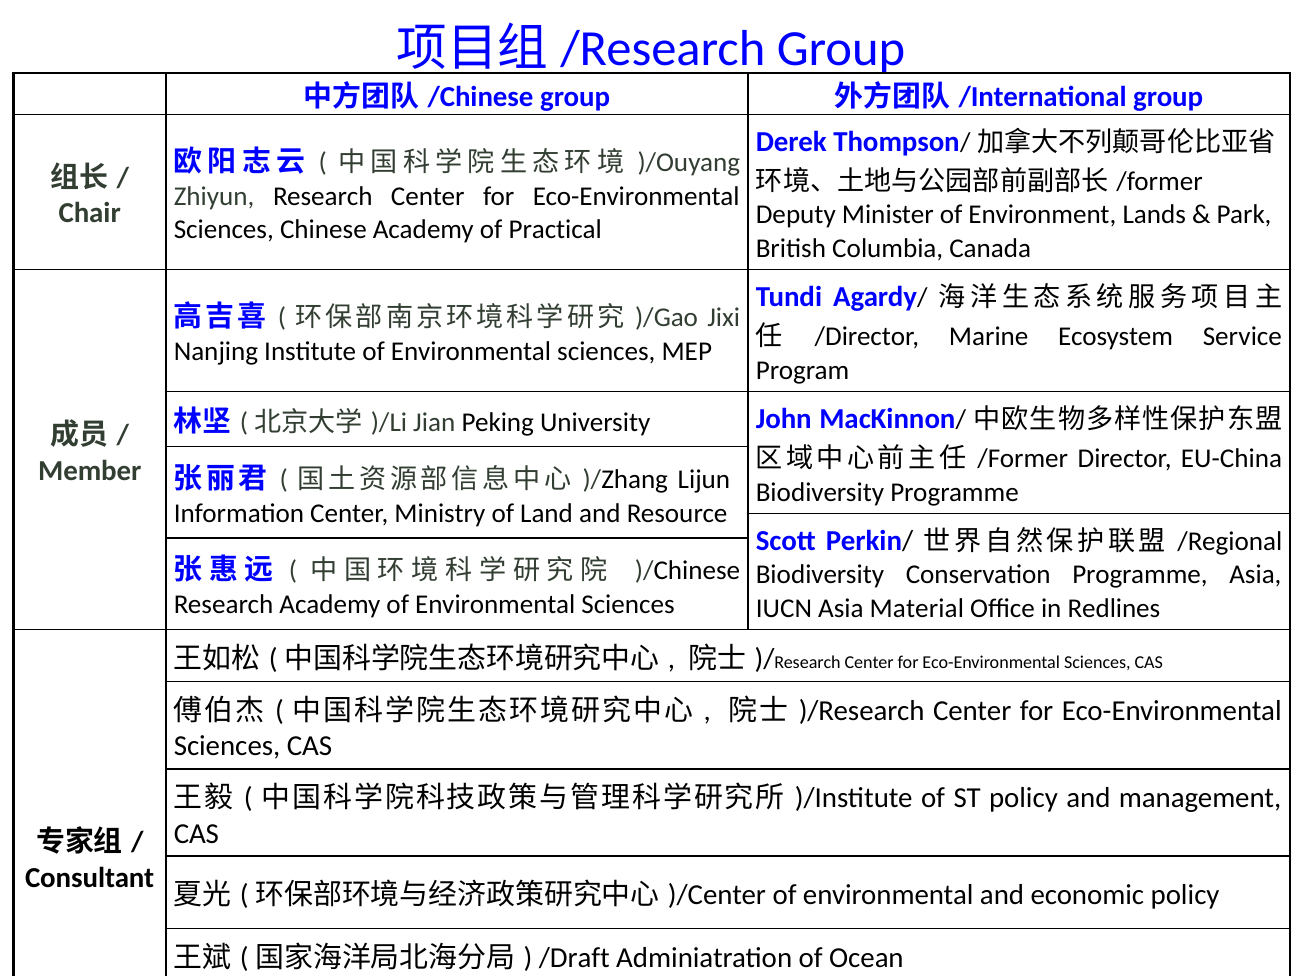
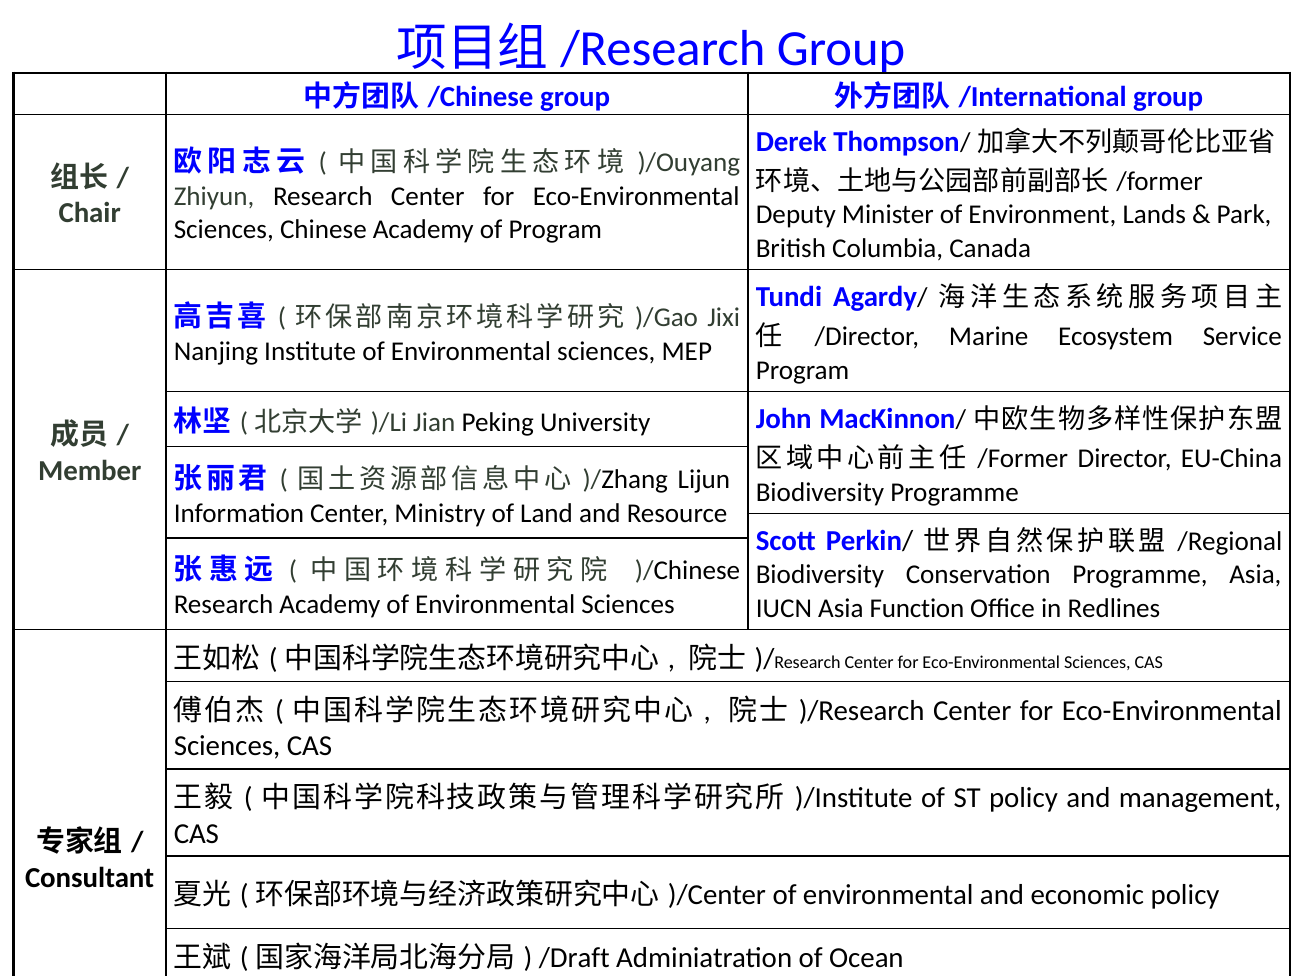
of Practical: Practical -> Program
Material: Material -> Function
